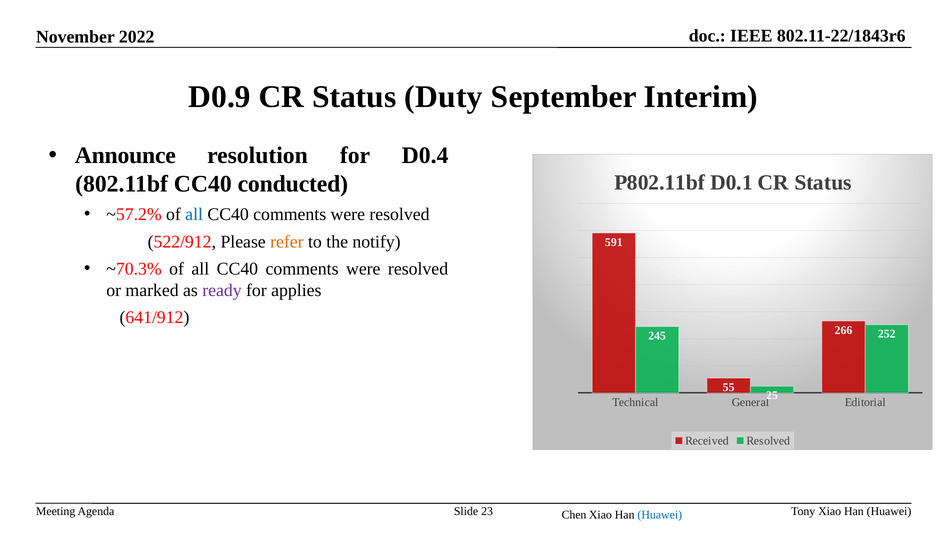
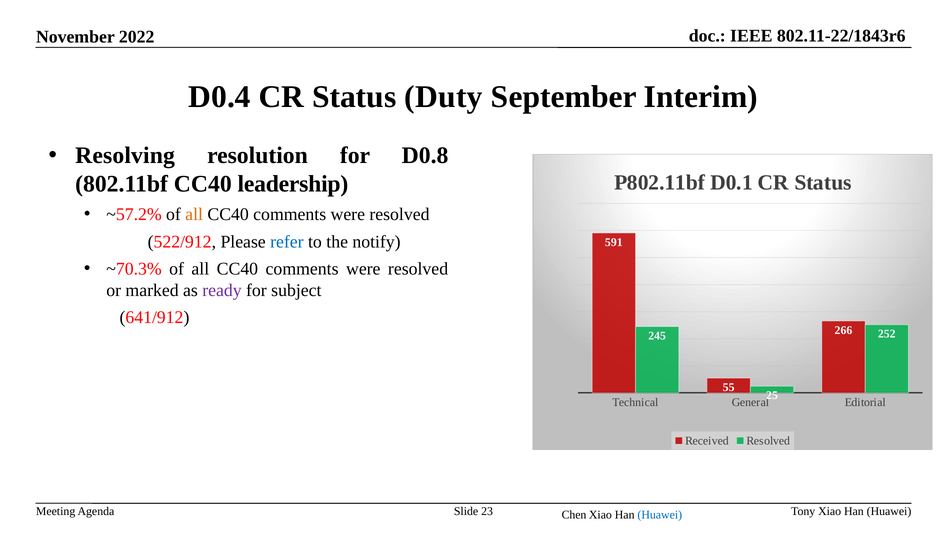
D0.9: D0.9 -> D0.4
Announce: Announce -> Resolving
D0.4: D0.4 -> D0.8
conducted: conducted -> leadership
all at (194, 214) colour: blue -> orange
refer colour: orange -> blue
applies: applies -> subject
